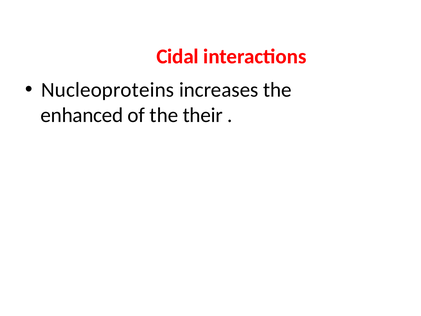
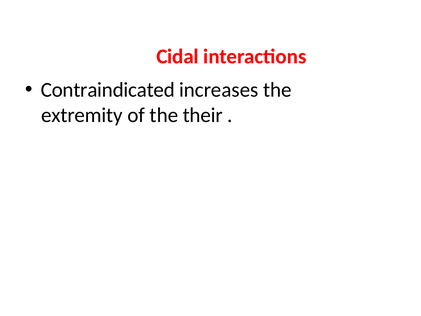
Nucleoproteins: Nucleoproteins -> Contraindicated
enhanced: enhanced -> extremity
